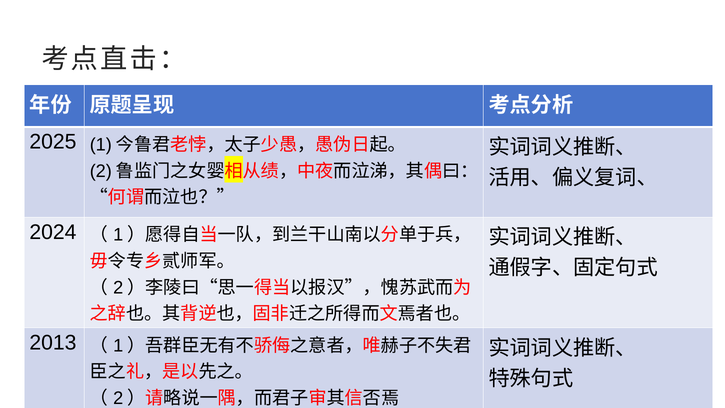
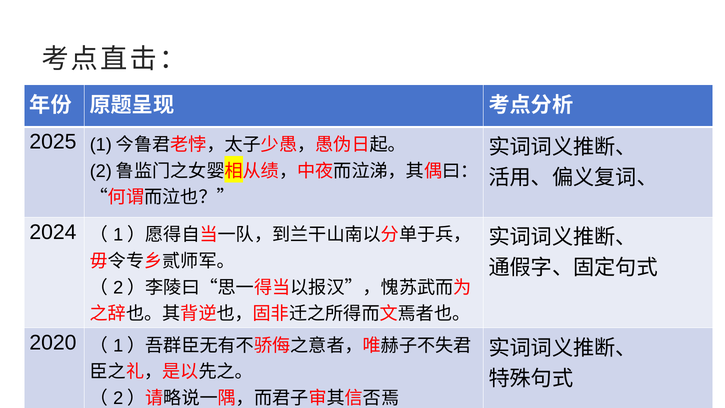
2013: 2013 -> 2020
